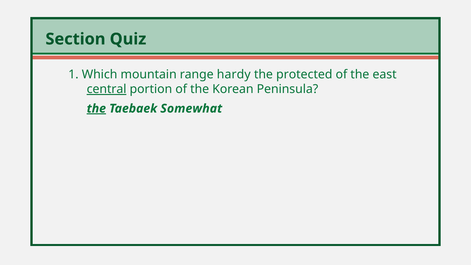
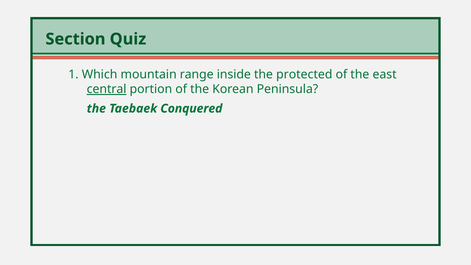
hardy: hardy -> inside
the at (96, 108) underline: present -> none
Somewhat: Somewhat -> Conquered
